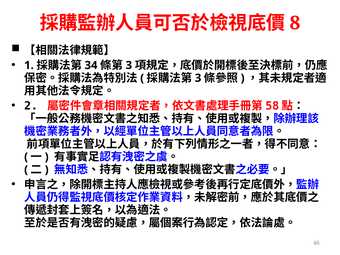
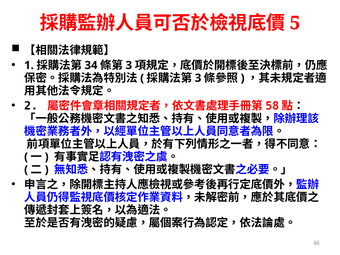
8: 8 -> 5
